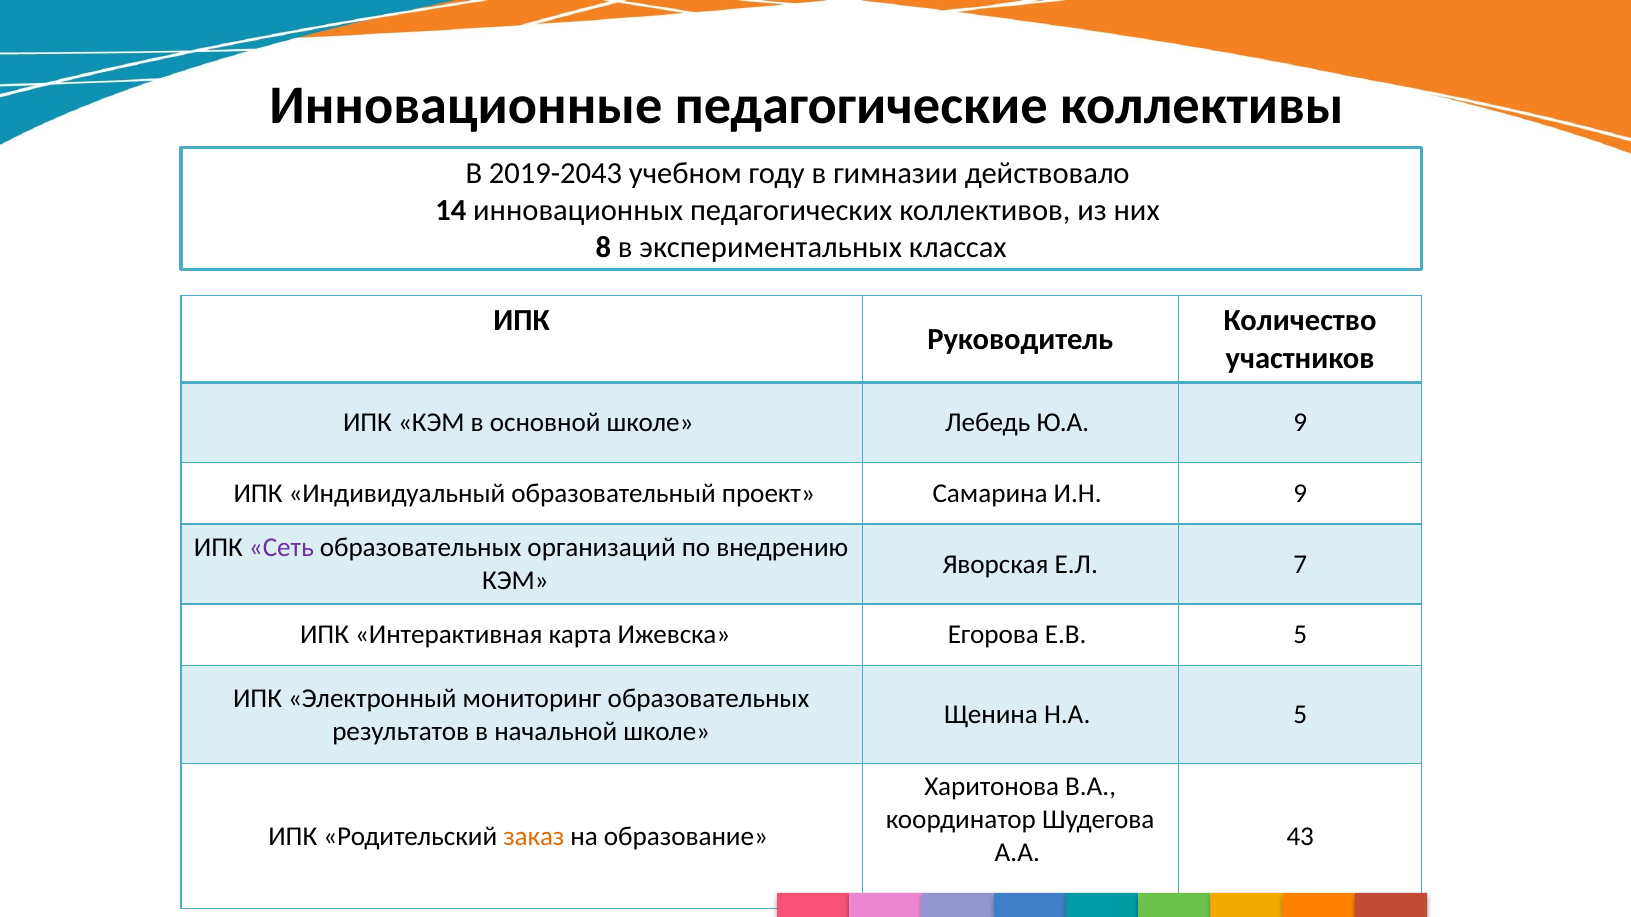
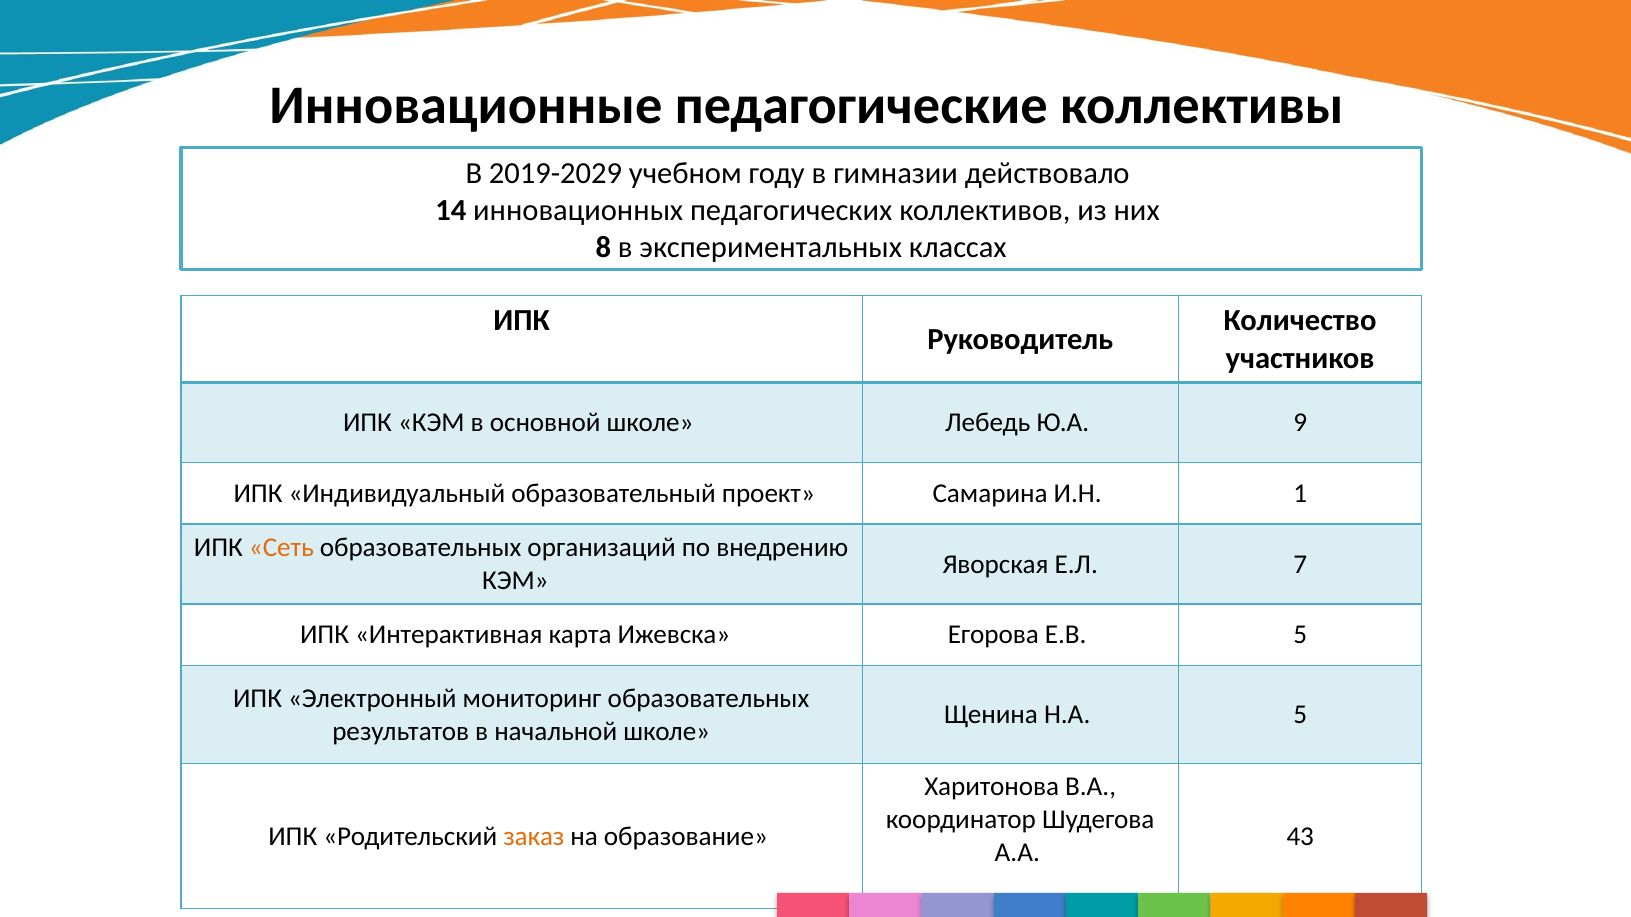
2019-2043: 2019-2043 -> 2019-2029
И.Н 9: 9 -> 1
Сеть colour: purple -> orange
